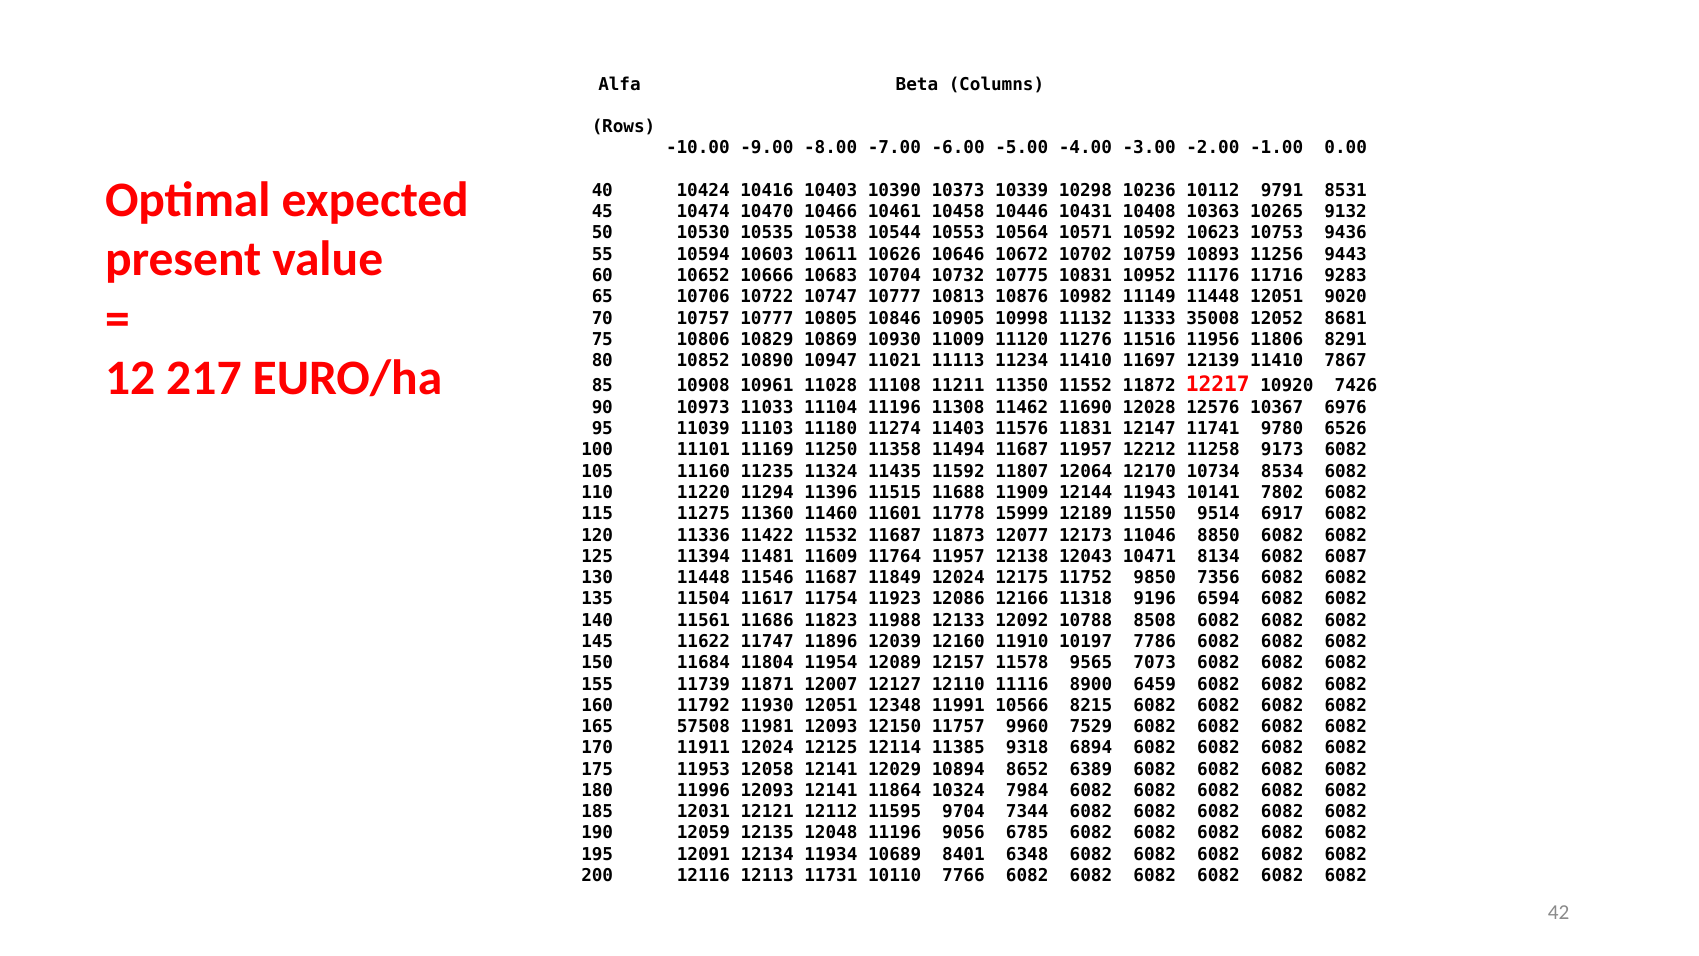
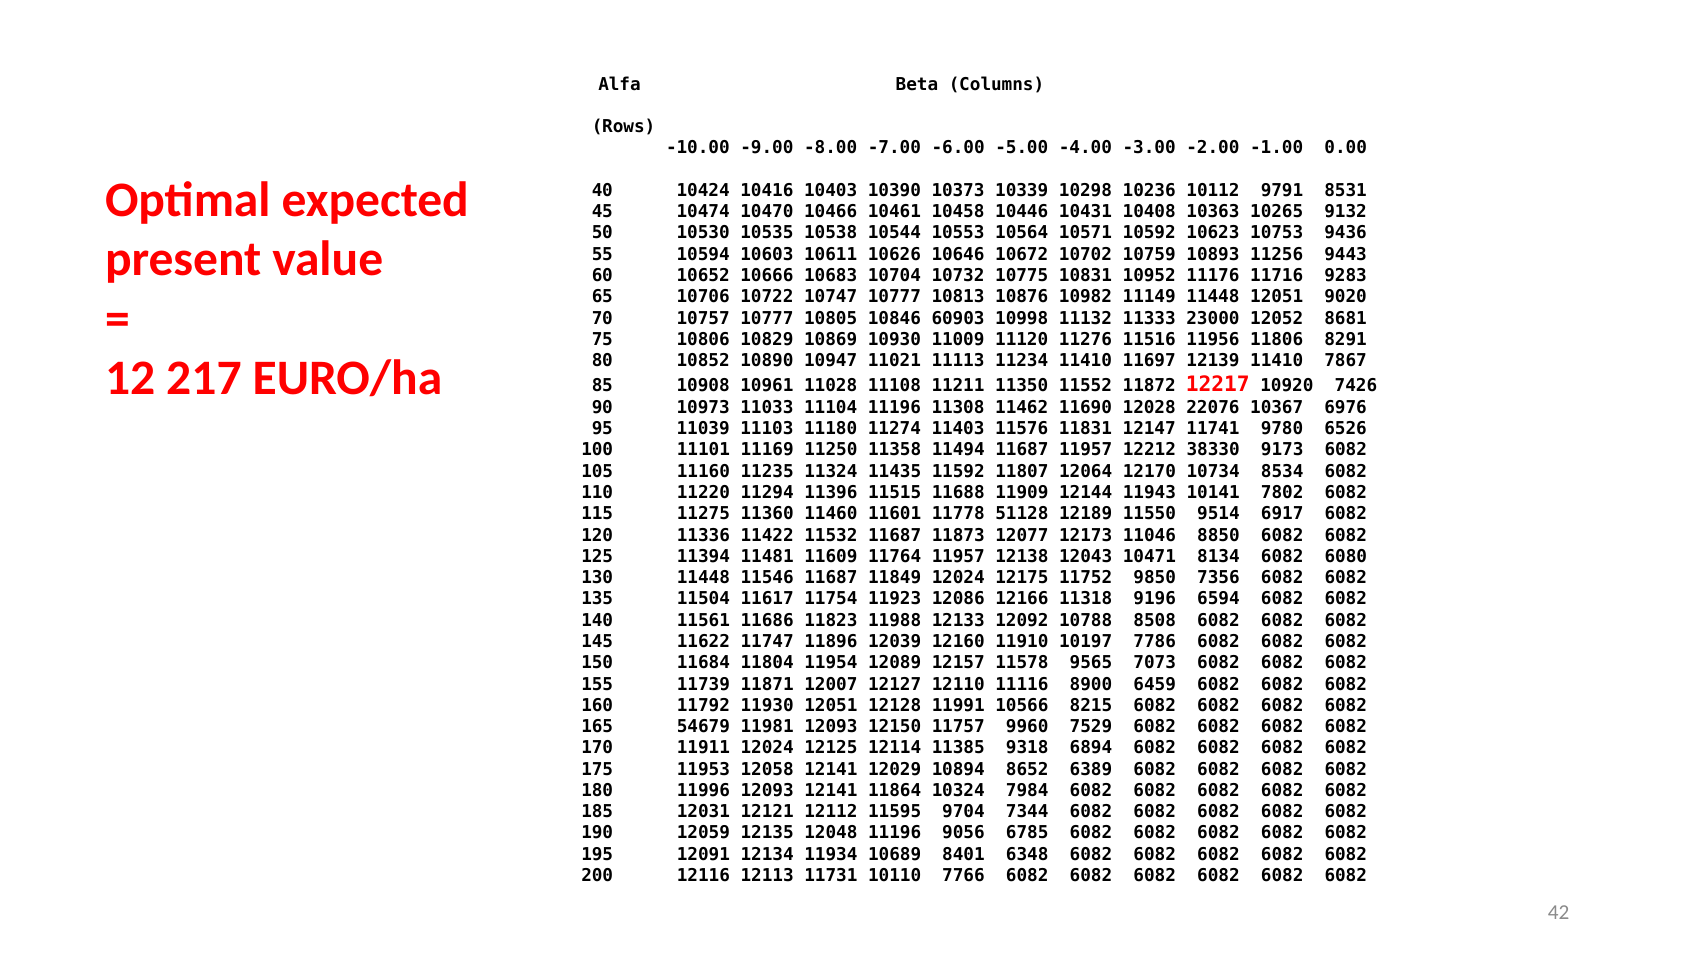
10905: 10905 -> 60903
35008: 35008 -> 23000
12576: 12576 -> 22076
11258: 11258 -> 38330
15999: 15999 -> 51128
6087: 6087 -> 6080
12348: 12348 -> 12128
57508: 57508 -> 54679
